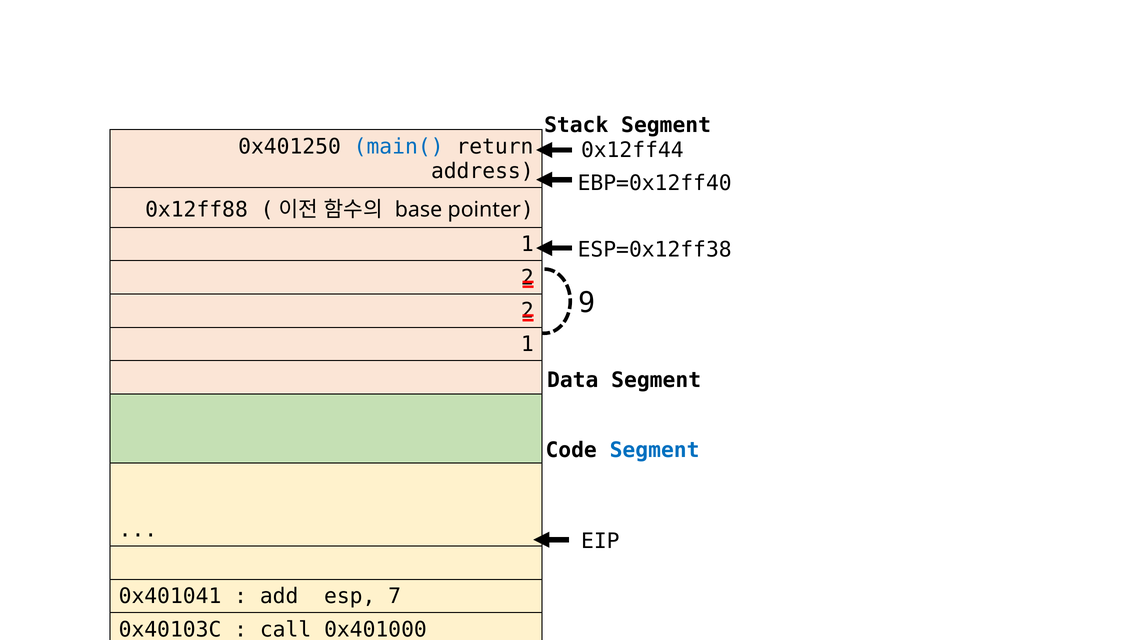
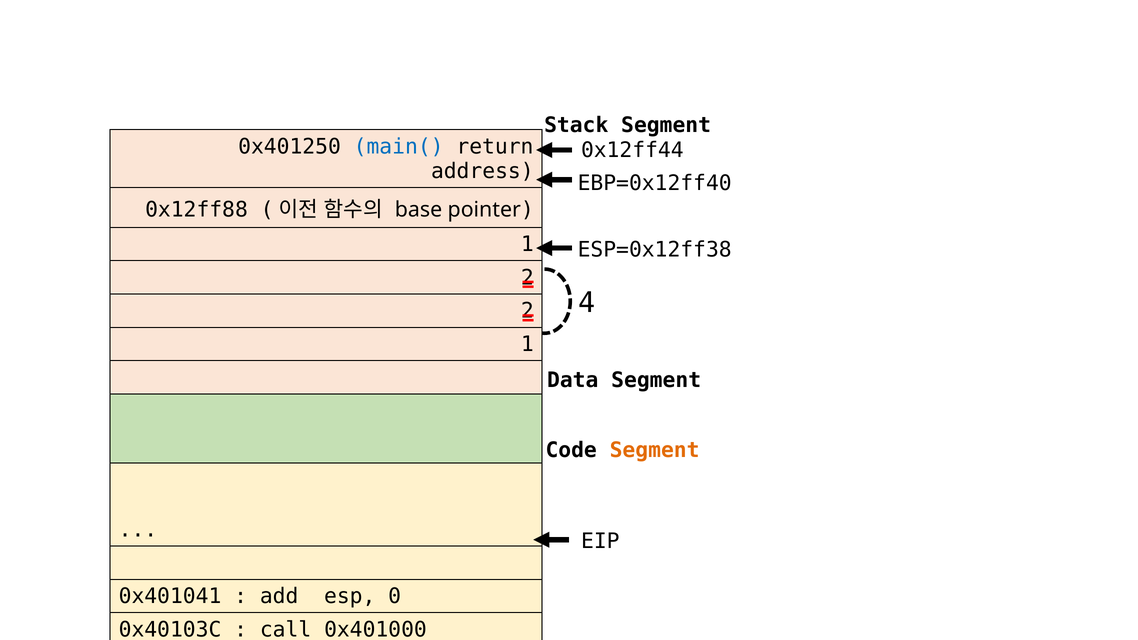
9: 9 -> 4
Segment at (655, 450) colour: blue -> orange
7: 7 -> 0
